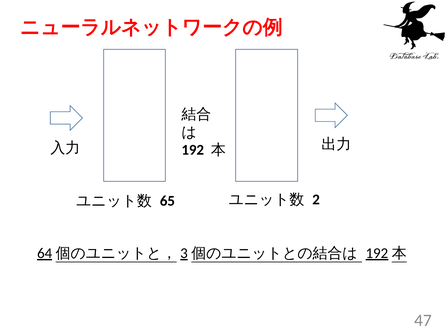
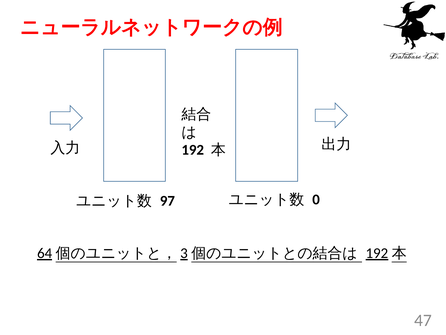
2: 2 -> 0
65: 65 -> 97
